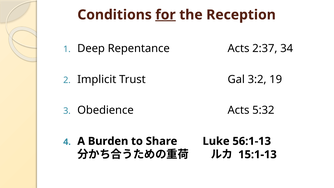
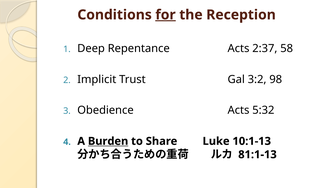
34: 34 -> 58
19: 19 -> 98
Burden underline: none -> present
56:1-13: 56:1-13 -> 10:1-13
15:1-13: 15:1-13 -> 81:1-13
